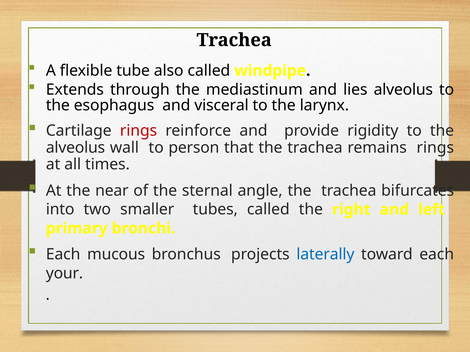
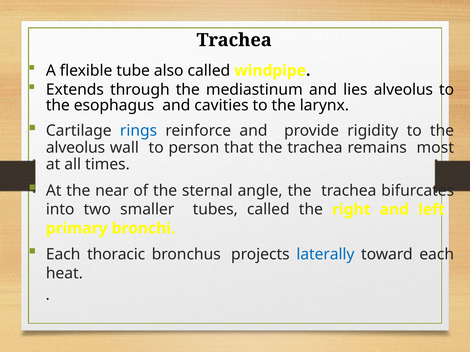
visceral: visceral -> cavities
rings at (139, 131) colour: red -> blue
remains rings: rings -> most
mucous: mucous -> thoracic
your: your -> heat
